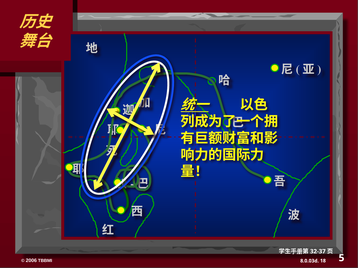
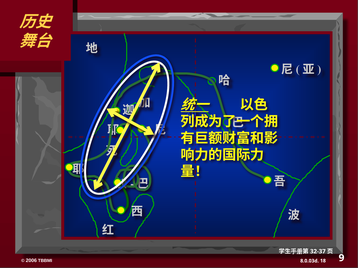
5: 5 -> 9
